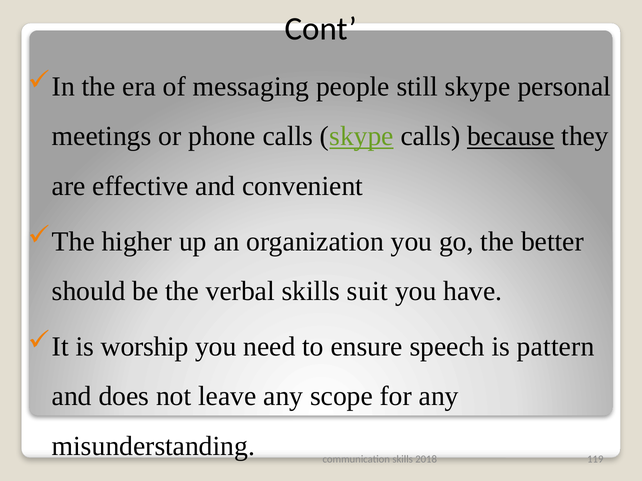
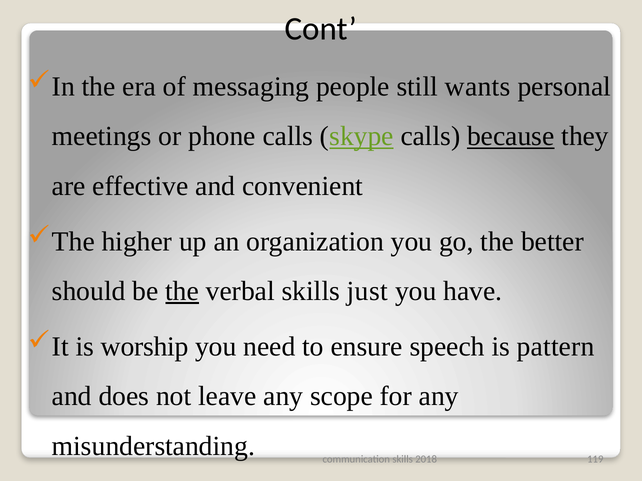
still skype: skype -> wants
the at (182, 291) underline: none -> present
suit: suit -> just
